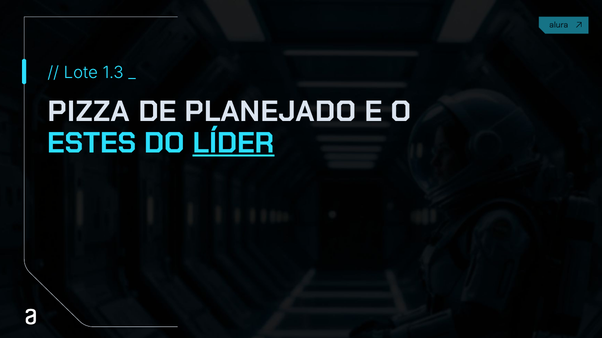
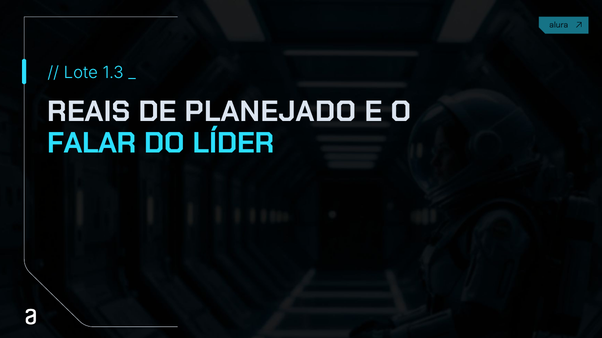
PIZZA: PIZZA -> REAIS
ESTES: ESTES -> FALAR
LÍDER underline: present -> none
